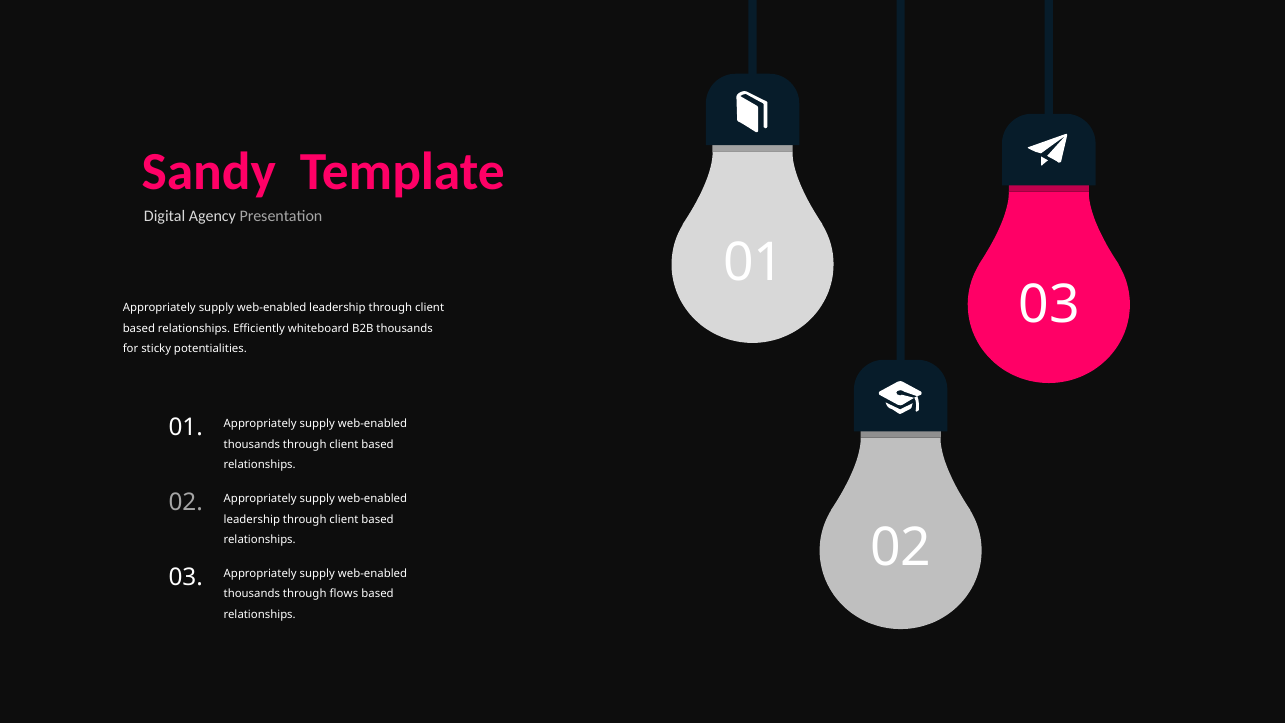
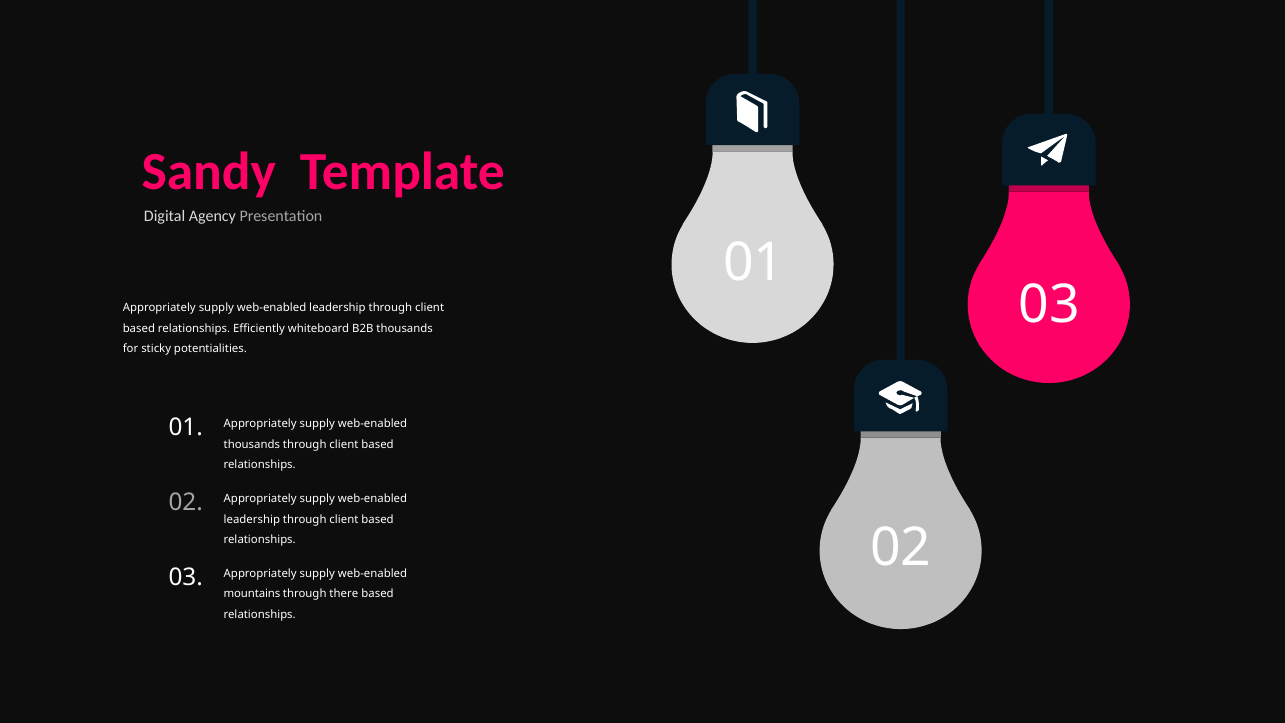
thousands at (252, 594): thousands -> mountains
flows: flows -> there
